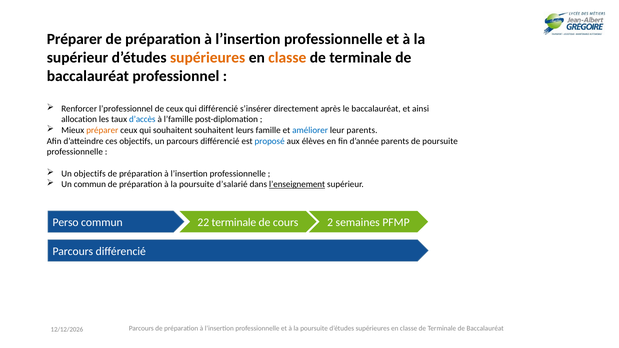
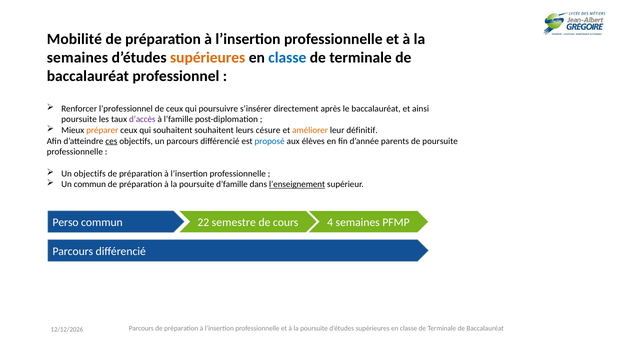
Préparer at (75, 39): Préparer -> Mobilité
supérieur at (78, 58): supérieur -> semaines
classe at (287, 58) colour: orange -> blue
qui différencié: différencié -> poursuivre
allocation at (79, 119): allocation -> poursuite
d’accès colour: blue -> purple
famille: famille -> césure
améliorer colour: blue -> orange
leur parents: parents -> définitif
ces underline: none -> present
d’salarié: d’salarié -> d’famille
22 terminale: terminale -> semestre
2: 2 -> 4
